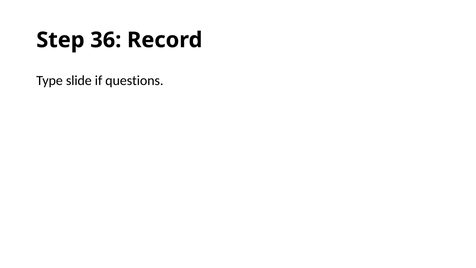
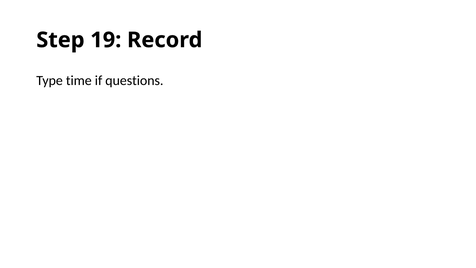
36: 36 -> 19
slide: slide -> time
